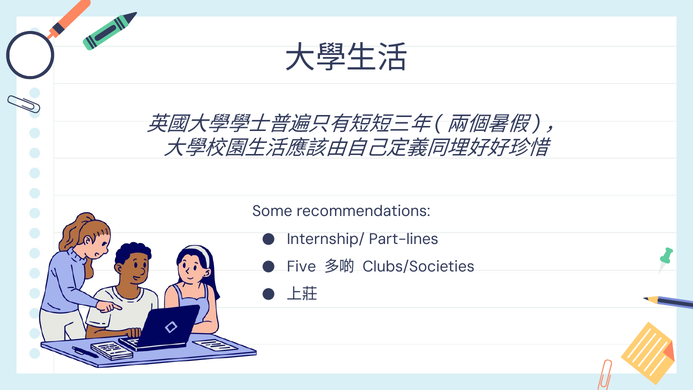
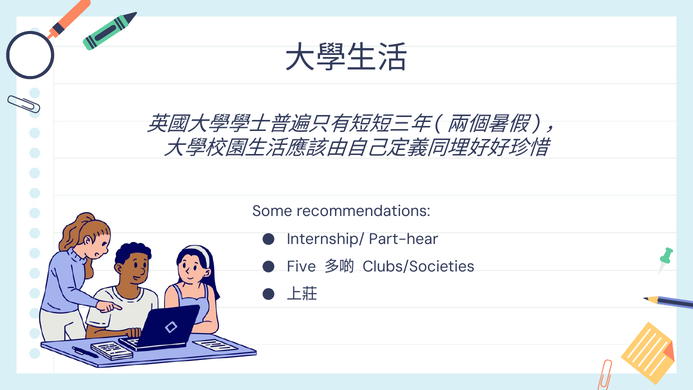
Part-lines: Part-lines -> Part-hear
